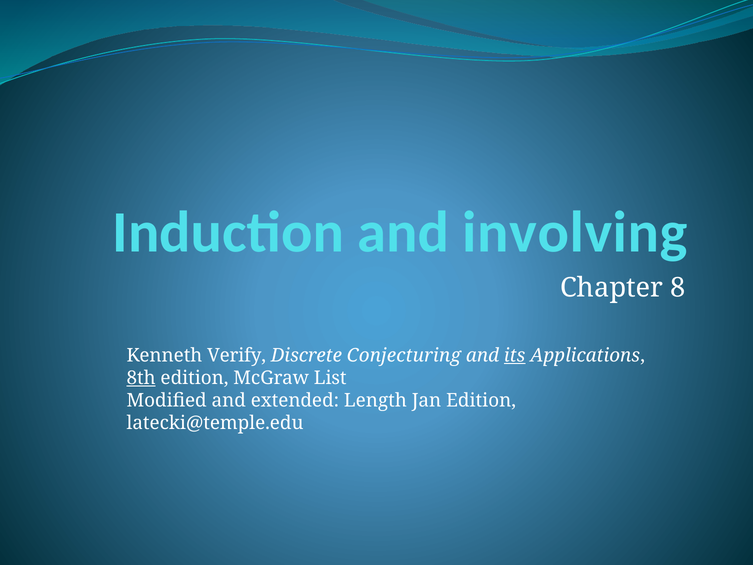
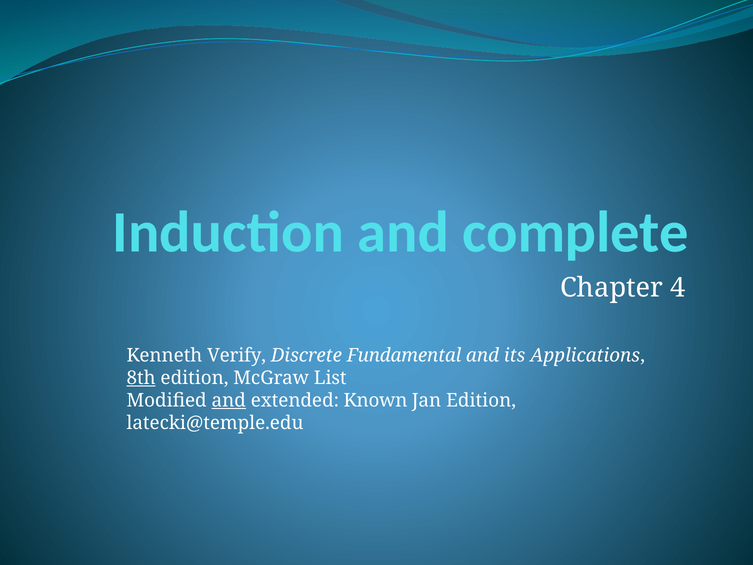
involving: involving -> complete
8: 8 -> 4
Conjecturing: Conjecturing -> Fundamental
its underline: present -> none
and at (229, 400) underline: none -> present
Length: Length -> Known
